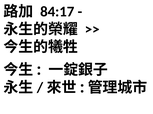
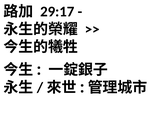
84:17: 84:17 -> 29:17
